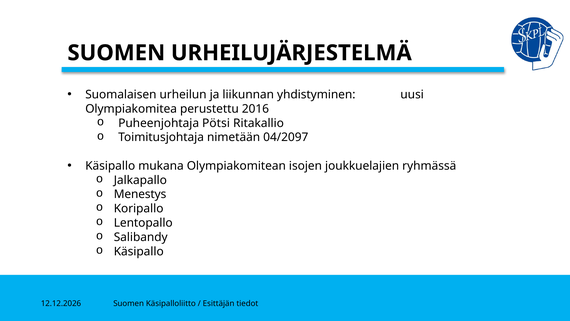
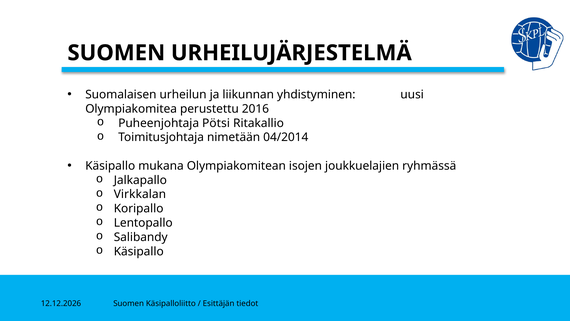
04/2097: 04/2097 -> 04/2014
Menestys: Menestys -> Virkkalan
